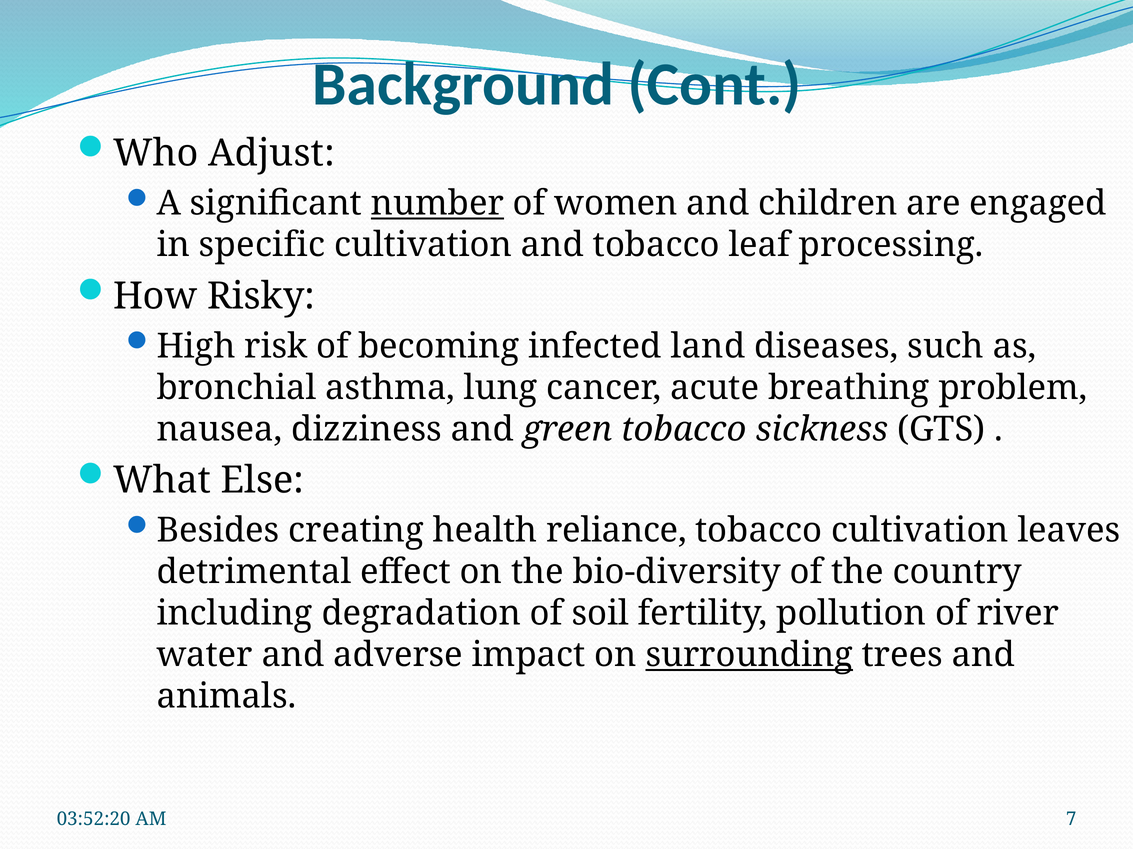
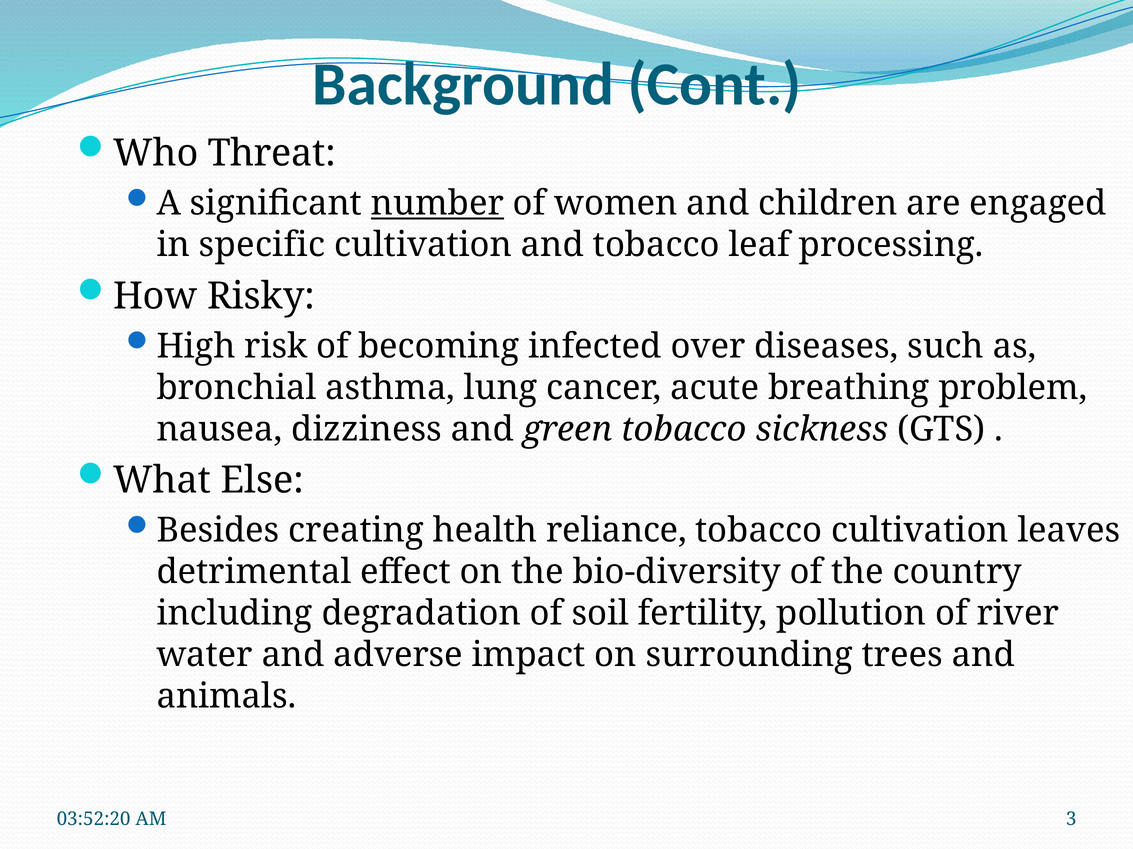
Adjust: Adjust -> Threat
land: land -> over
surrounding underline: present -> none
7: 7 -> 3
